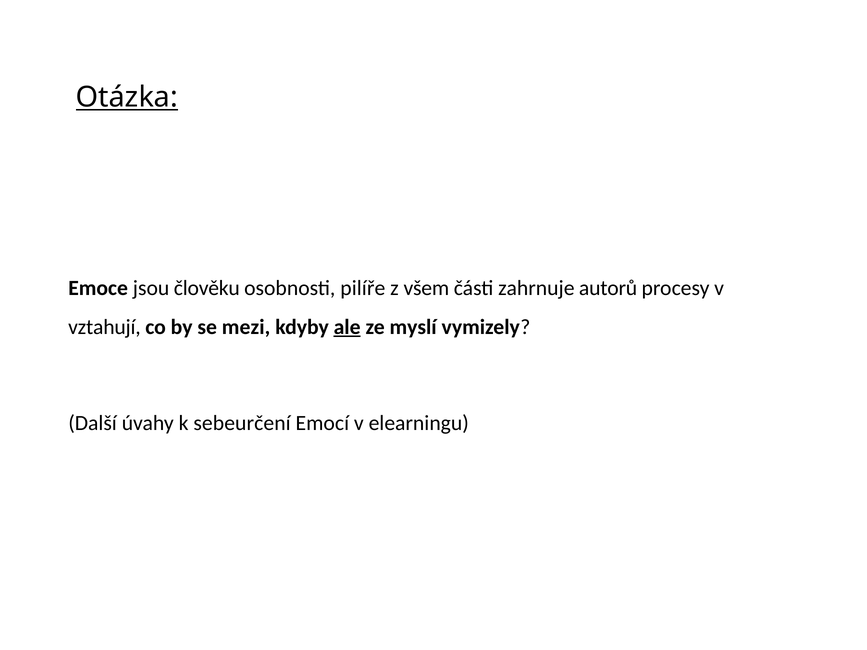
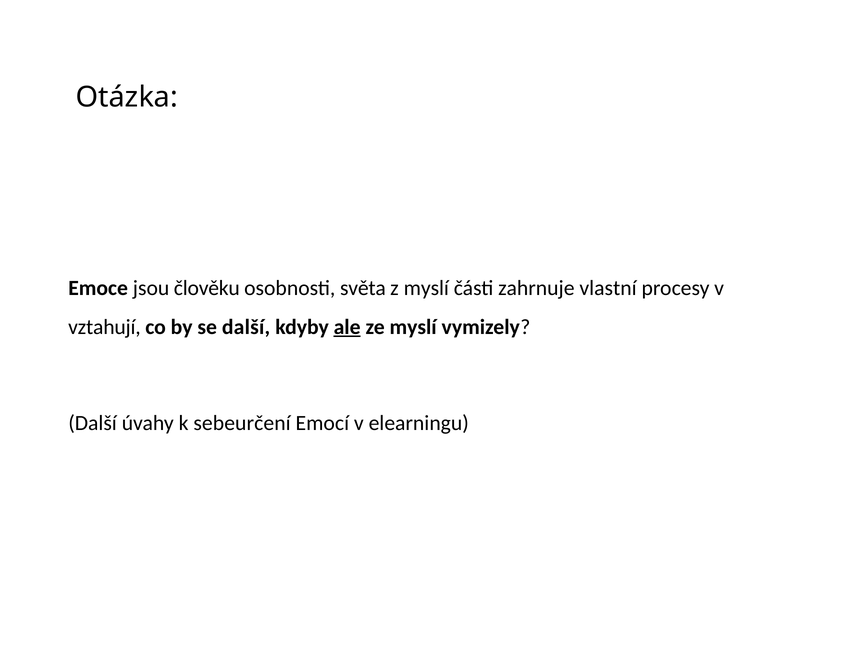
Otázka underline: present -> none
pilíře: pilíře -> světa
z všem: všem -> myslí
autorů: autorů -> vlastní
se mezi: mezi -> další
